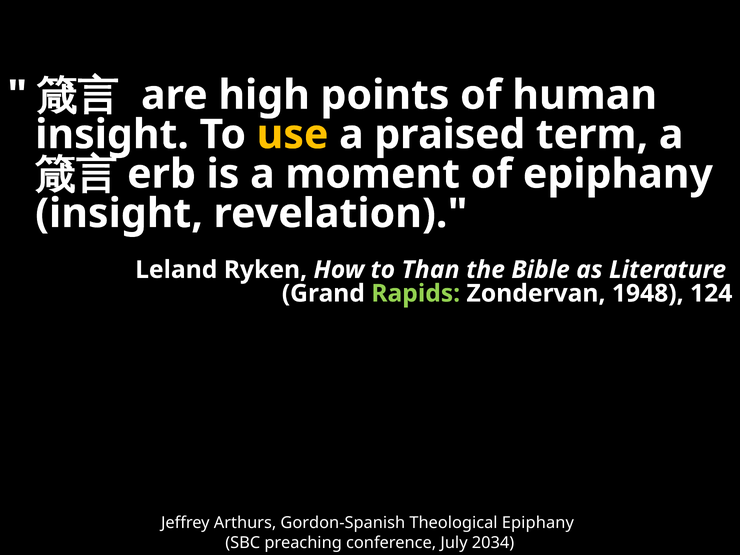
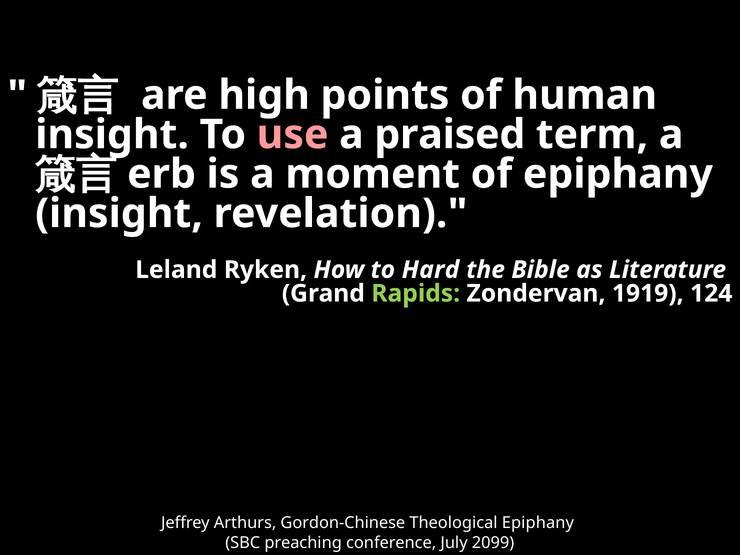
use colour: yellow -> pink
Than: Than -> Hard
1948: 1948 -> 1919
Gordon-Spanish: Gordon-Spanish -> Gordon-Chinese
2034: 2034 -> 2099
